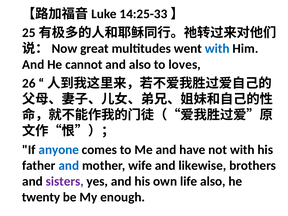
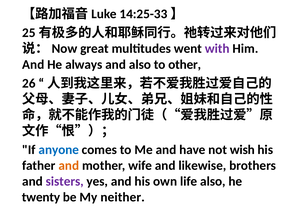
with at (217, 49) colour: blue -> purple
cannot: cannot -> always
loves: loves -> other
not with: with -> wish
and at (69, 166) colour: blue -> orange
enough: enough -> neither
